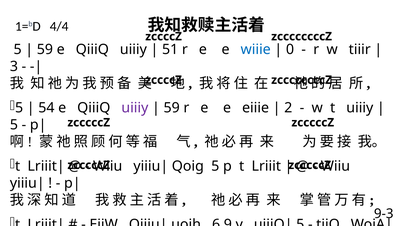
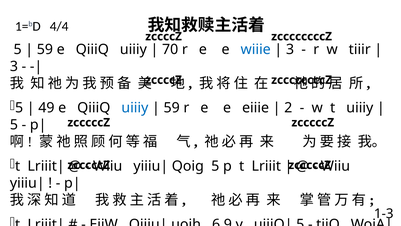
51: 51 -> 70
0 at (290, 49): 0 -> 3
54: 54 -> 49
uiiiy at (135, 108) colour: purple -> blue
9-3: 9-3 -> 1-3
